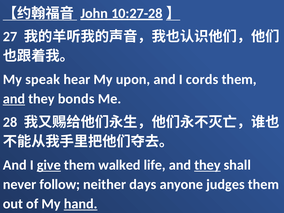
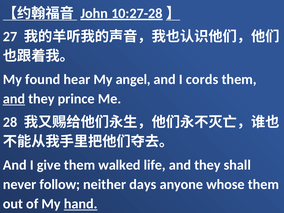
speak: speak -> found
upon: upon -> angel
bonds: bonds -> prince
give underline: present -> none
they at (207, 165) underline: present -> none
judges: judges -> whose
